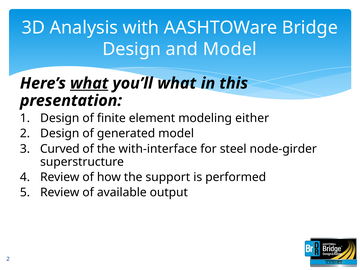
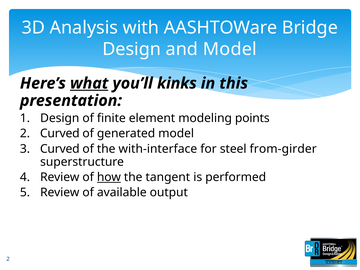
you’ll what: what -> kinks
either: either -> points
2 Design: Design -> Curved
node-girder: node-girder -> from-girder
how underline: none -> present
support: support -> tangent
